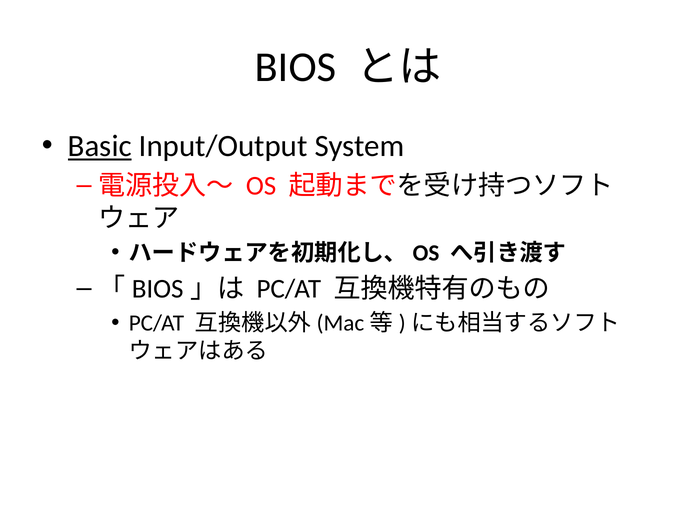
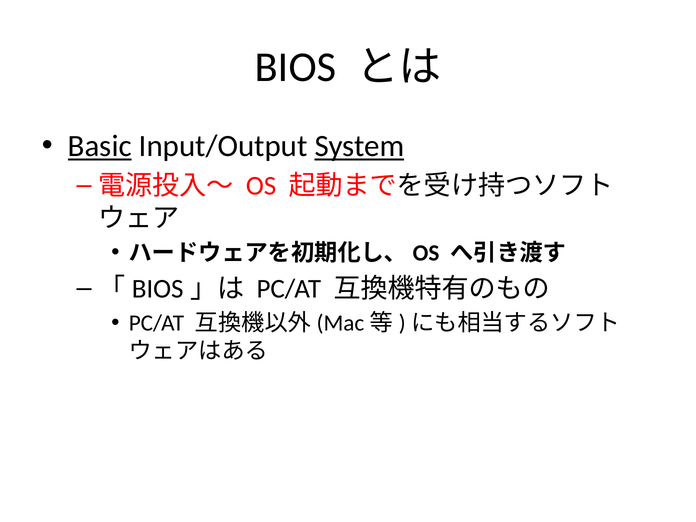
System underline: none -> present
